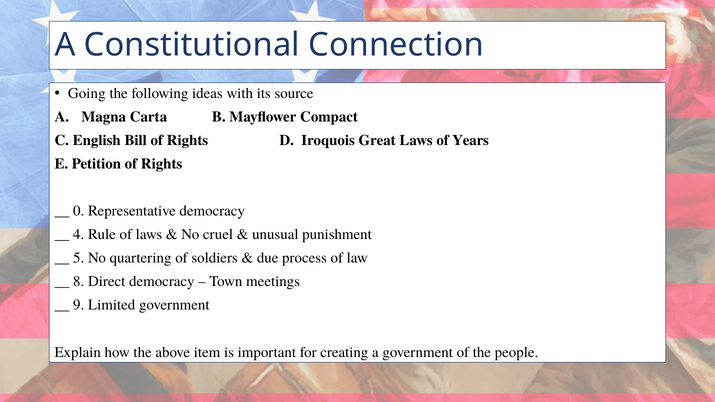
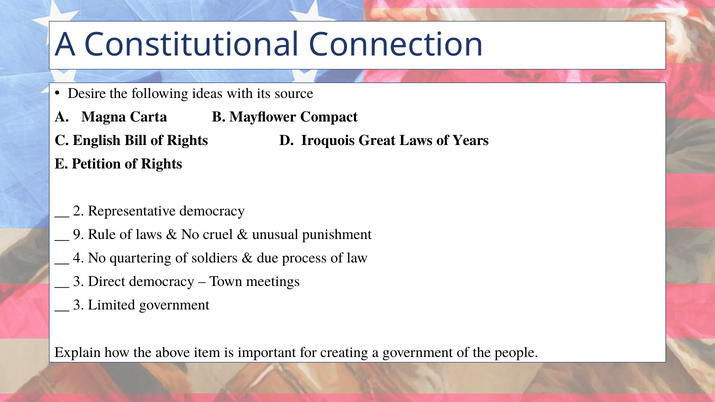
Going: Going -> Desire
0: 0 -> 2
4: 4 -> 9
5: 5 -> 4
8 at (79, 282): 8 -> 3
9 at (79, 305): 9 -> 3
